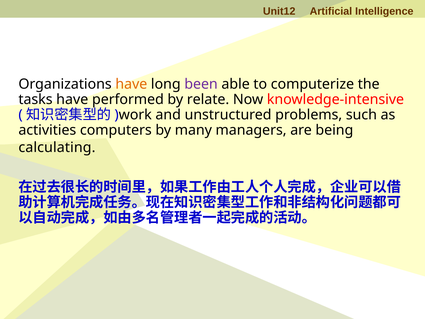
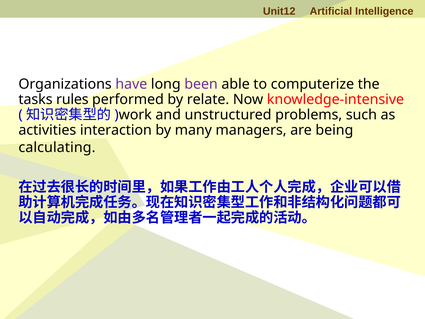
have at (131, 84) colour: orange -> purple
tasks have: have -> rules
computers: computers -> interaction
